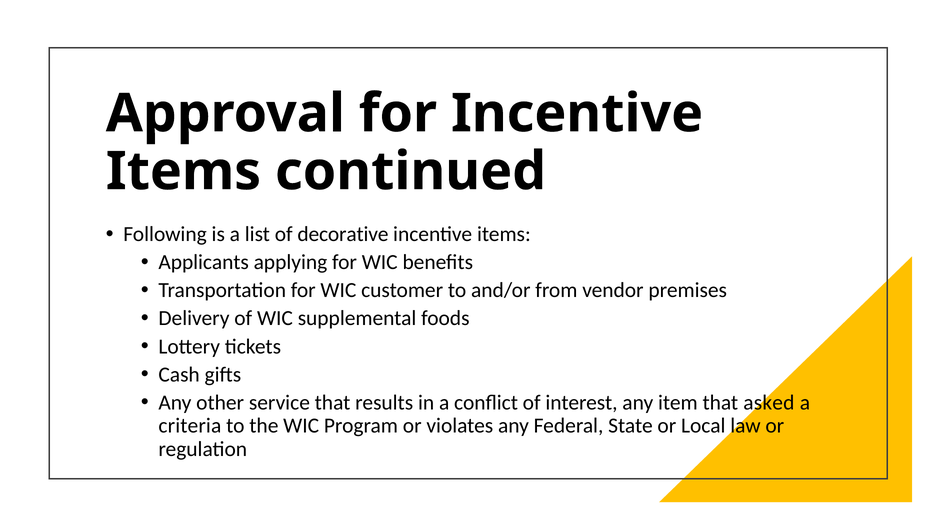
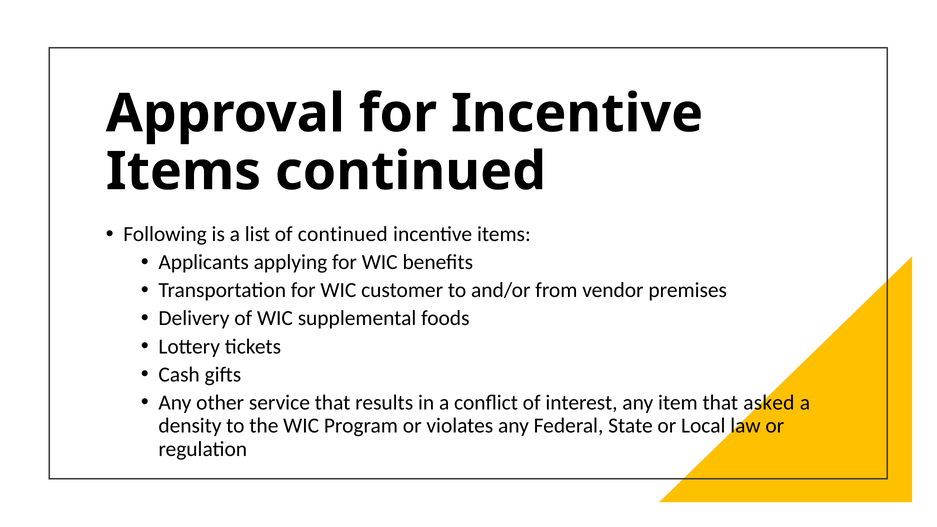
of decorative: decorative -> continued
criteria: criteria -> density
